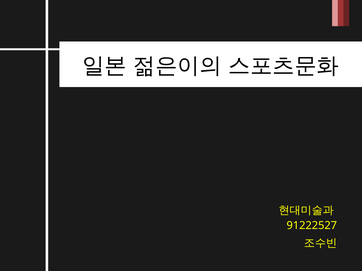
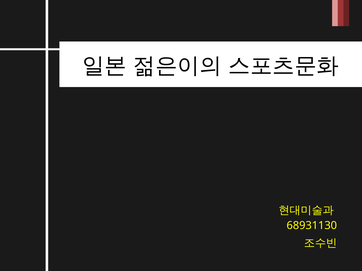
91222527: 91222527 -> 68931130
